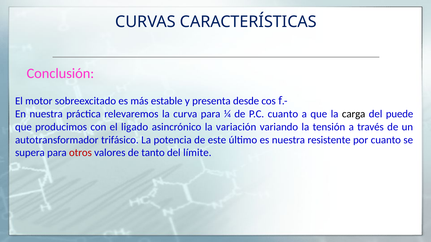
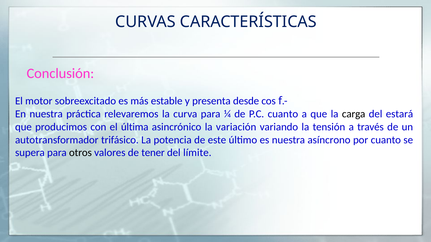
puede: puede -> estará
ligado: ligado -> última
resistente: resistente -> asíncrono
otros colour: red -> black
tanto: tanto -> tener
